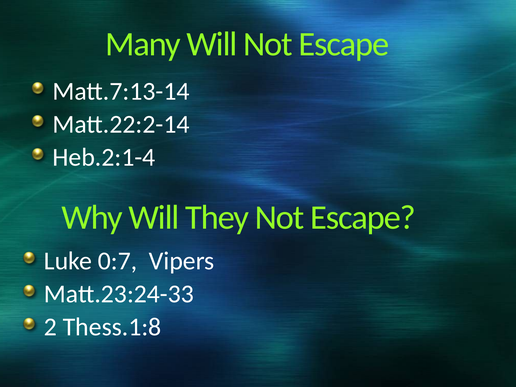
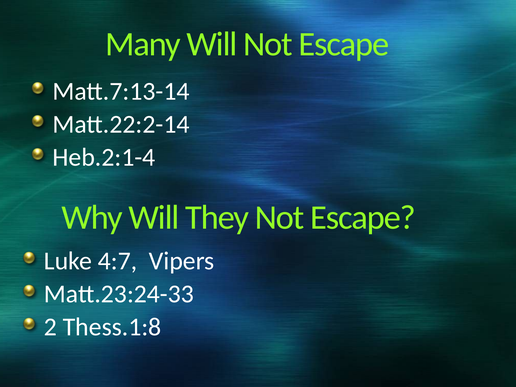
0:7: 0:7 -> 4:7
